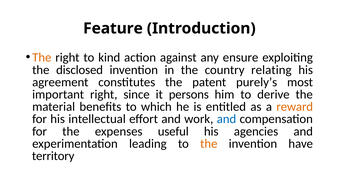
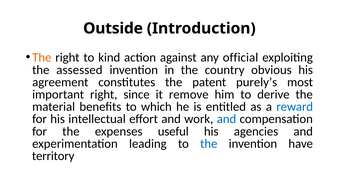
Feature: Feature -> Outside
ensure: ensure -> official
disclosed: disclosed -> assessed
relating: relating -> obvious
persons: persons -> remove
reward colour: orange -> blue
the at (209, 144) colour: orange -> blue
